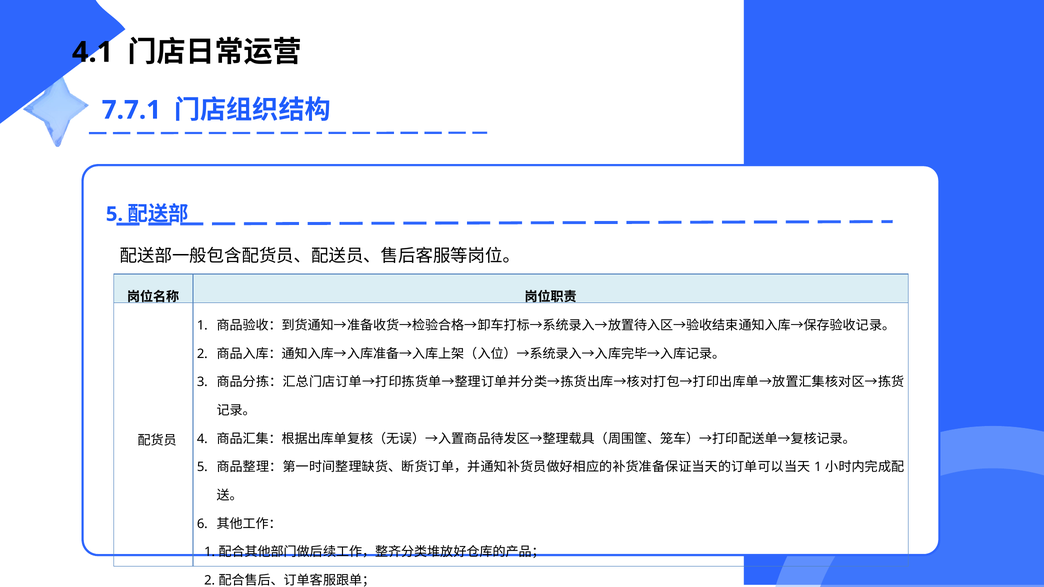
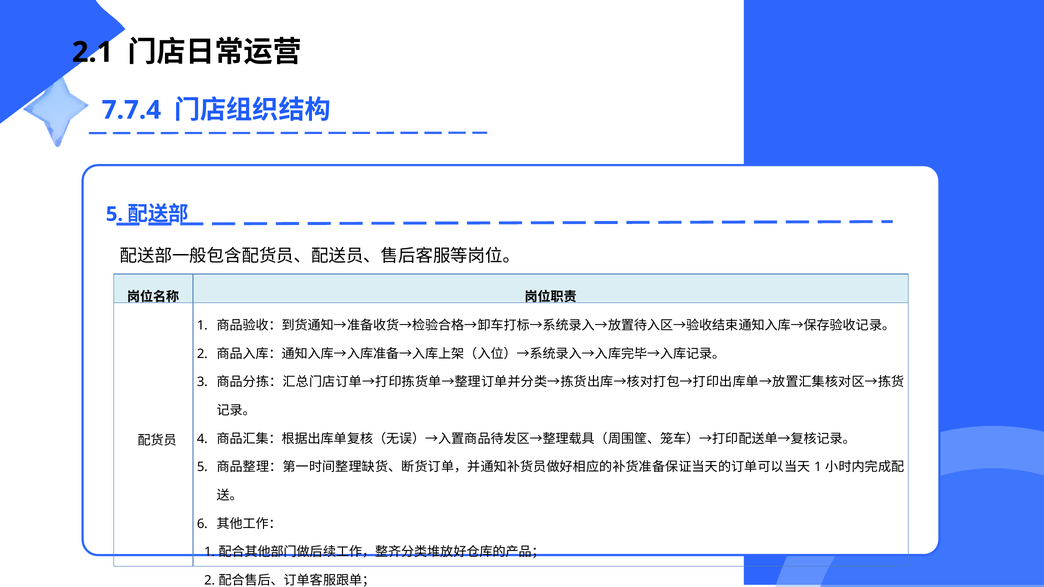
4.1: 4.1 -> 2.1
7.7.1: 7.7.1 -> 7.7.4
